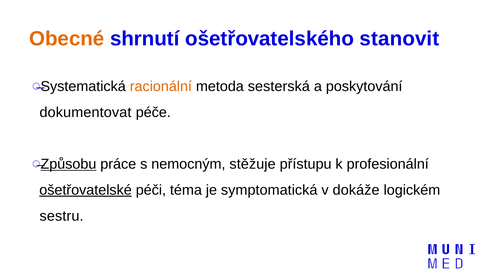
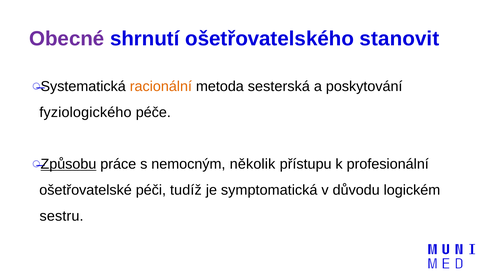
Obecné colour: orange -> purple
dokumentovat: dokumentovat -> fyziologického
stěžuje: stěžuje -> několik
ošetřovatelské underline: present -> none
téma: téma -> tudíž
dokáže: dokáže -> důvodu
